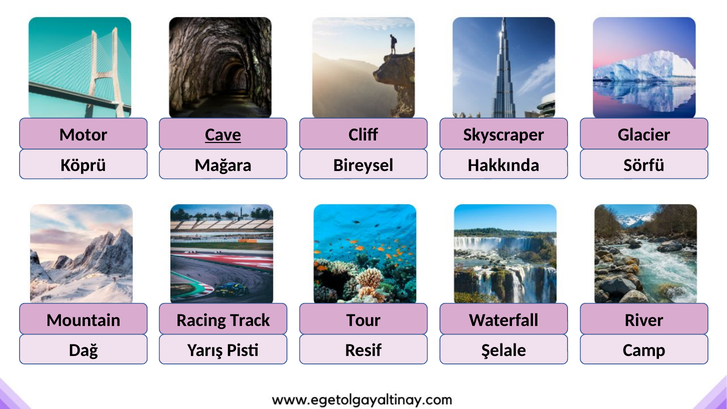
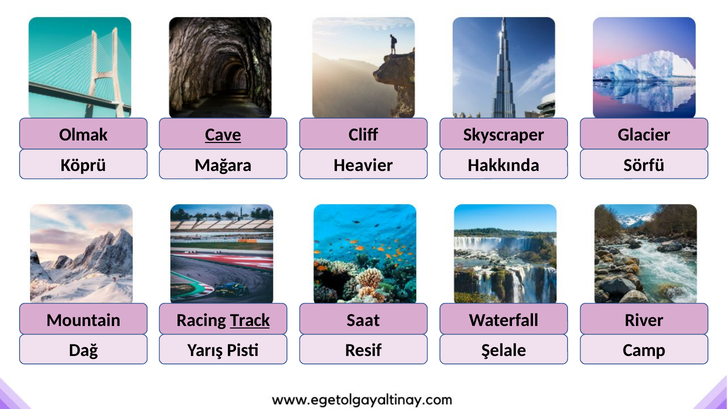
Motor: Motor -> Olmak
Bireysel: Bireysel -> Heavier
Track underline: none -> present
Tour: Tour -> Saat
